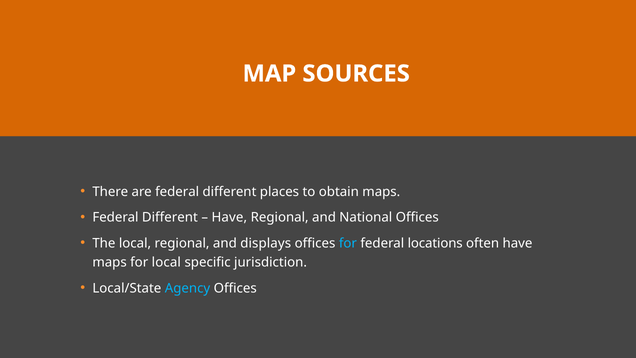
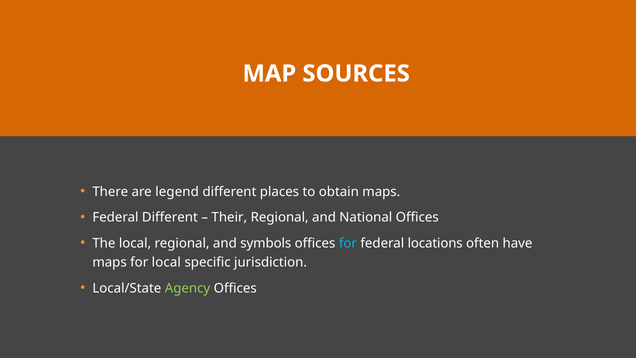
are federal: federal -> legend
Have at (229, 217): Have -> Their
displays: displays -> symbols
Agency colour: light blue -> light green
